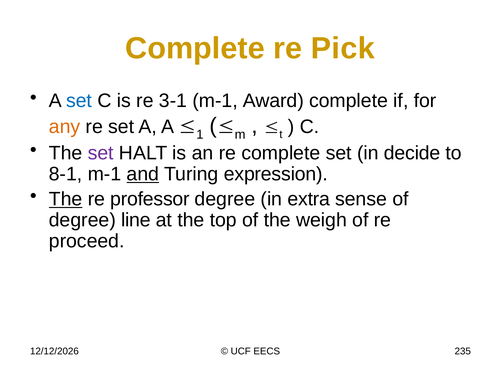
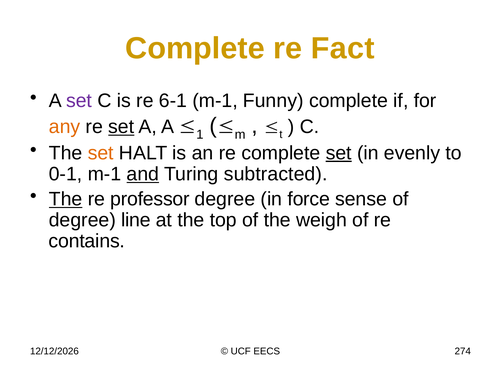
Pick: Pick -> Fact
set at (79, 101) colour: blue -> purple
3-1: 3-1 -> 6-1
Award: Award -> Funny
set at (121, 127) underline: none -> present
set at (101, 153) colour: purple -> orange
set at (339, 153) underline: none -> present
decide: decide -> evenly
8-1: 8-1 -> 0-1
expression: expression -> subtracted
extra: extra -> force
proceed: proceed -> contains
235: 235 -> 274
